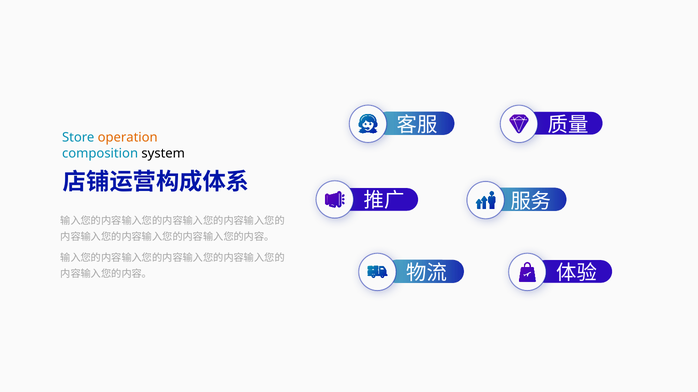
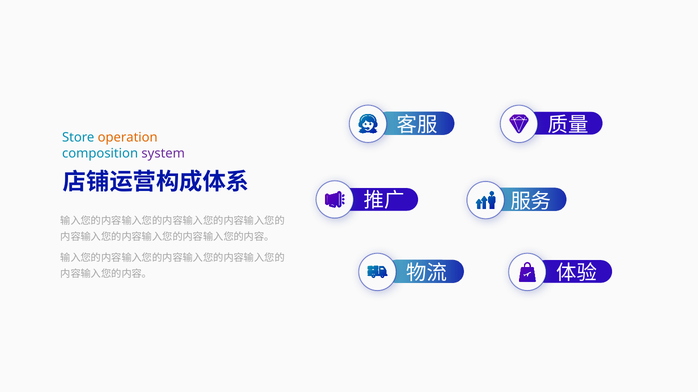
system colour: black -> purple
